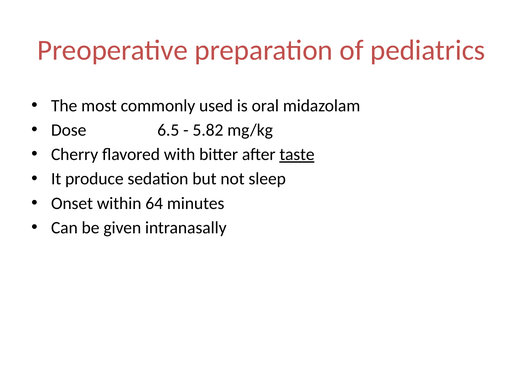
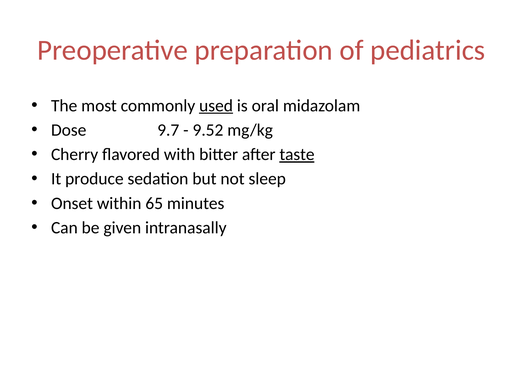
used underline: none -> present
6.5: 6.5 -> 9.7
5.82: 5.82 -> 9.52
64: 64 -> 65
